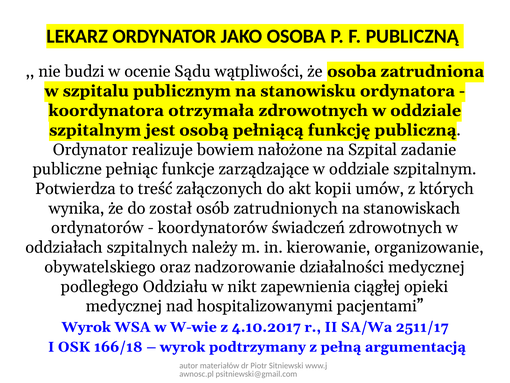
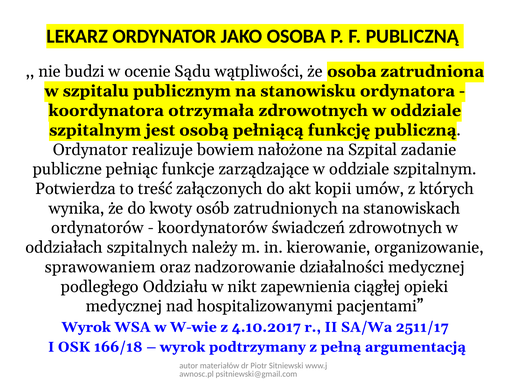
został: został -> kwoty
obywatelskiego: obywatelskiego -> sprawowaniem
